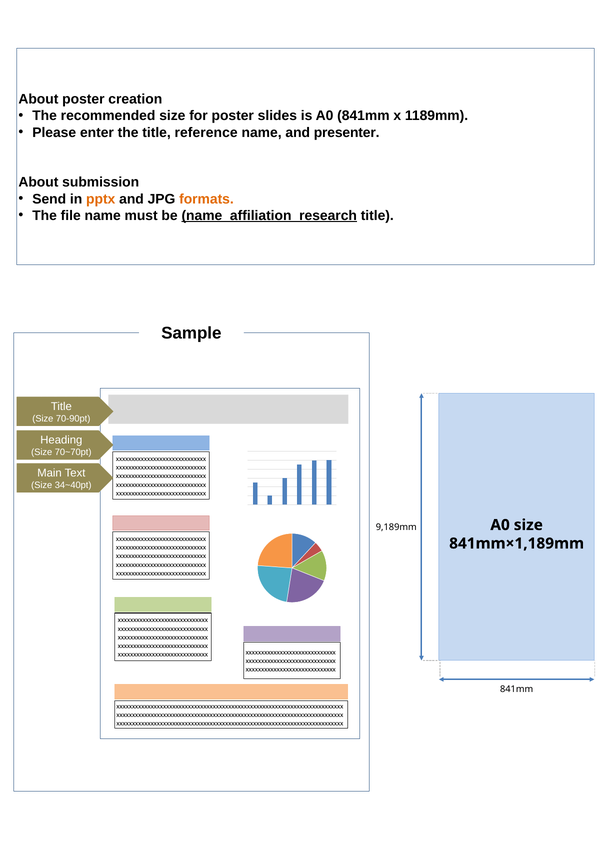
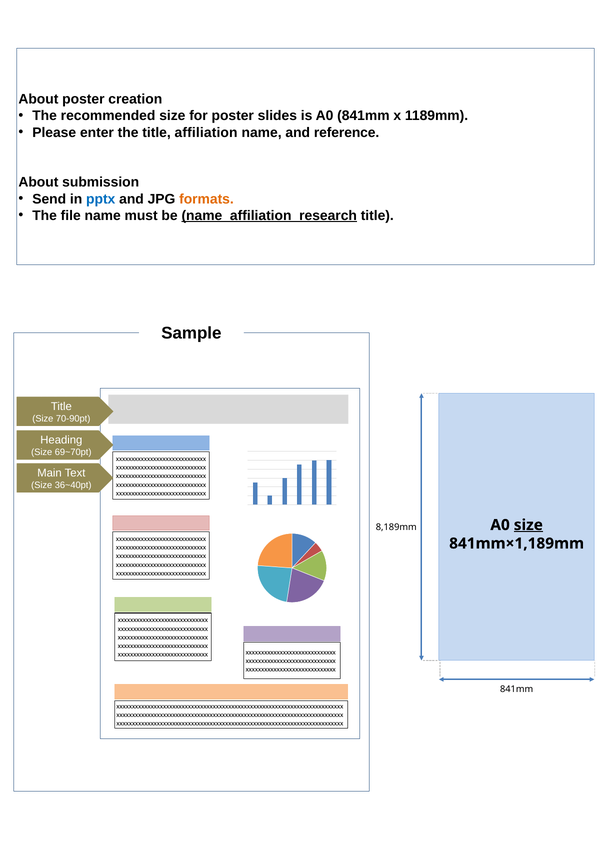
reference: reference -> affiliation
presenter: presenter -> reference
pptx colour: orange -> blue
70~70pt: 70~70pt -> 69~70pt
34~40pt: 34~40pt -> 36~40pt
size at (528, 525) underline: none -> present
9,189mm: 9,189mm -> 8,189mm
